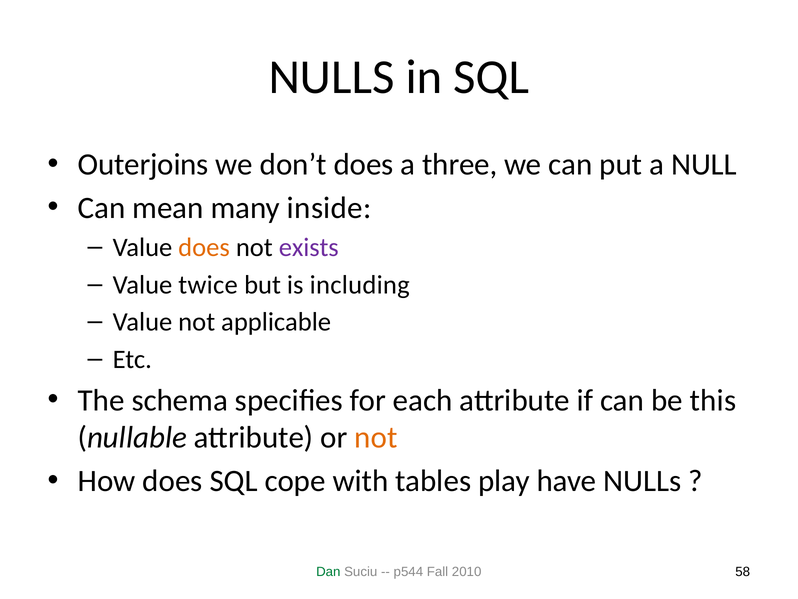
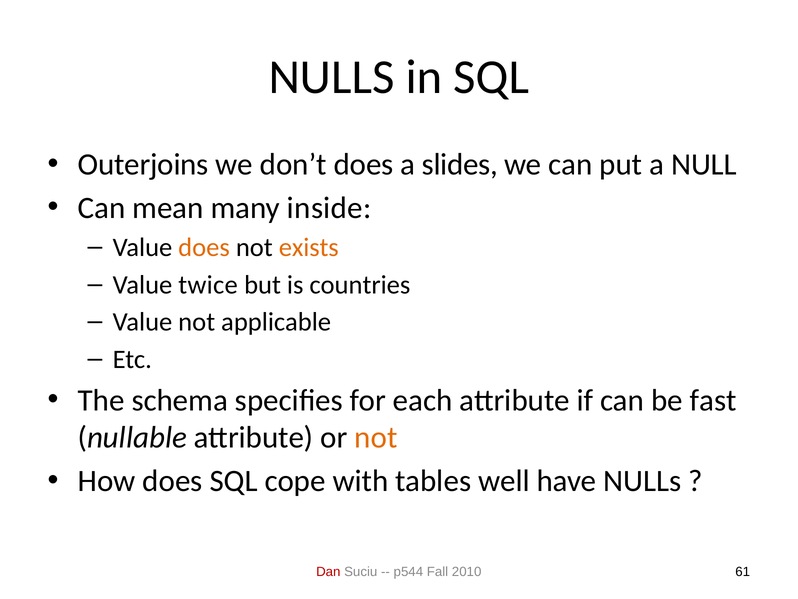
three: three -> slides
exists colour: purple -> orange
including: including -> countries
this: this -> fast
play: play -> well
Dan colour: green -> red
58: 58 -> 61
